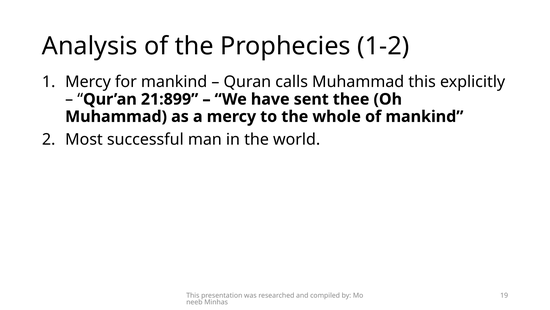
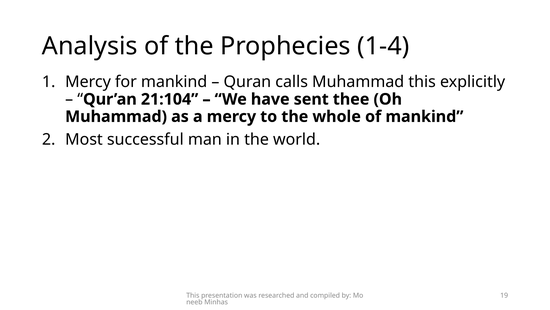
1-2: 1-2 -> 1-4
21:899: 21:899 -> 21:104
